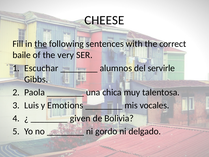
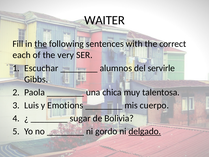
CHEESE: CHEESE -> WAITER
baile: baile -> each
vocales: vocales -> cuerpo
given: given -> sugar
delgado underline: none -> present
